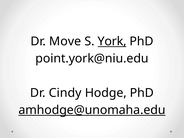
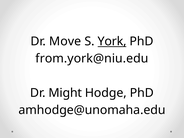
point.york@niu.edu: point.york@niu.edu -> from.york@niu.edu
Cindy: Cindy -> Might
amhodge@unomaha.edu underline: present -> none
